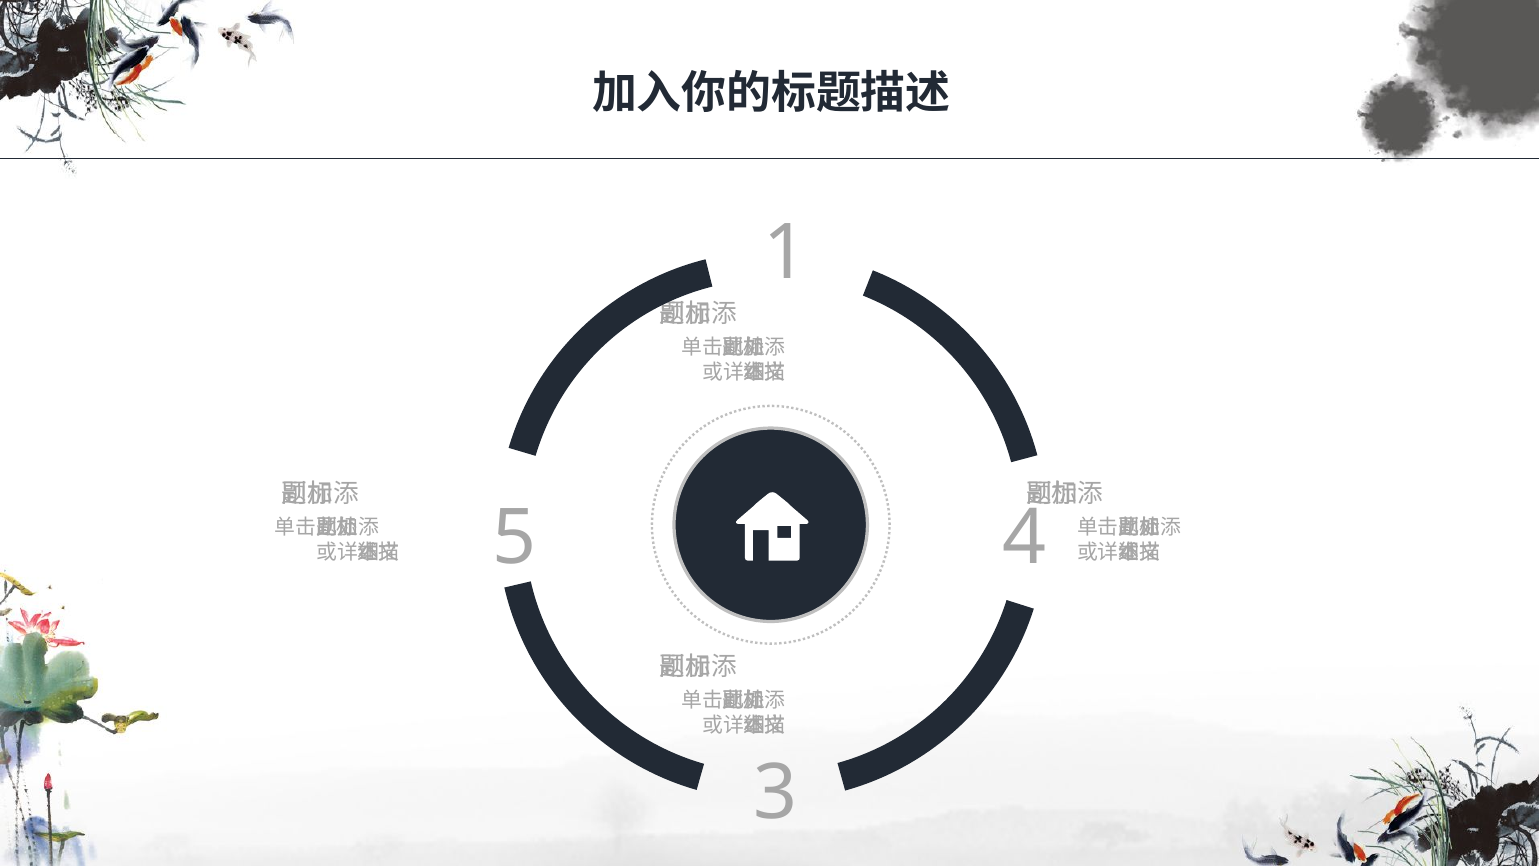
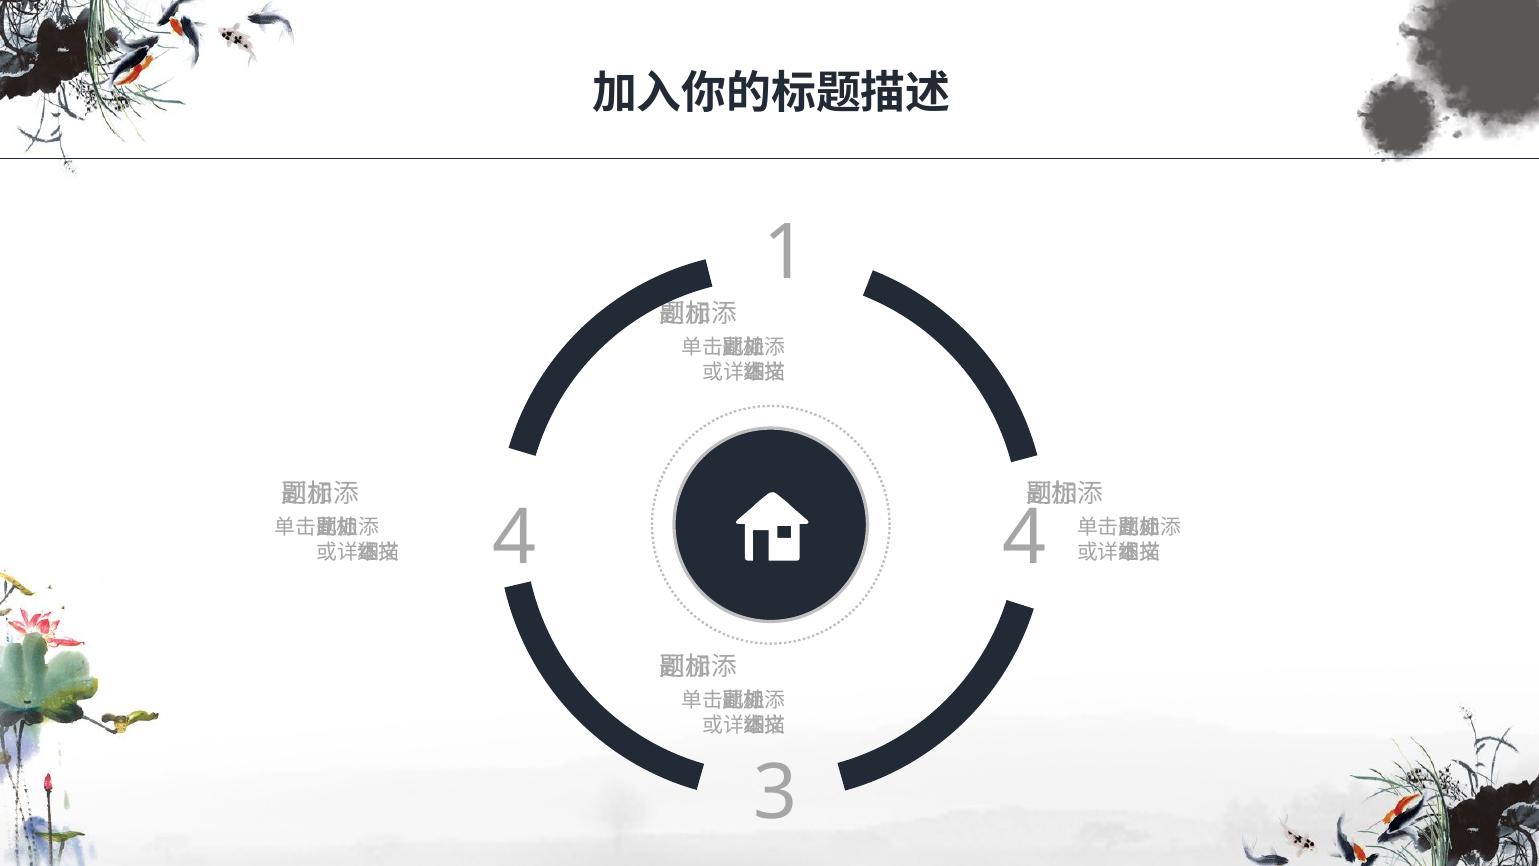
5 at (514, 539): 5 -> 4
